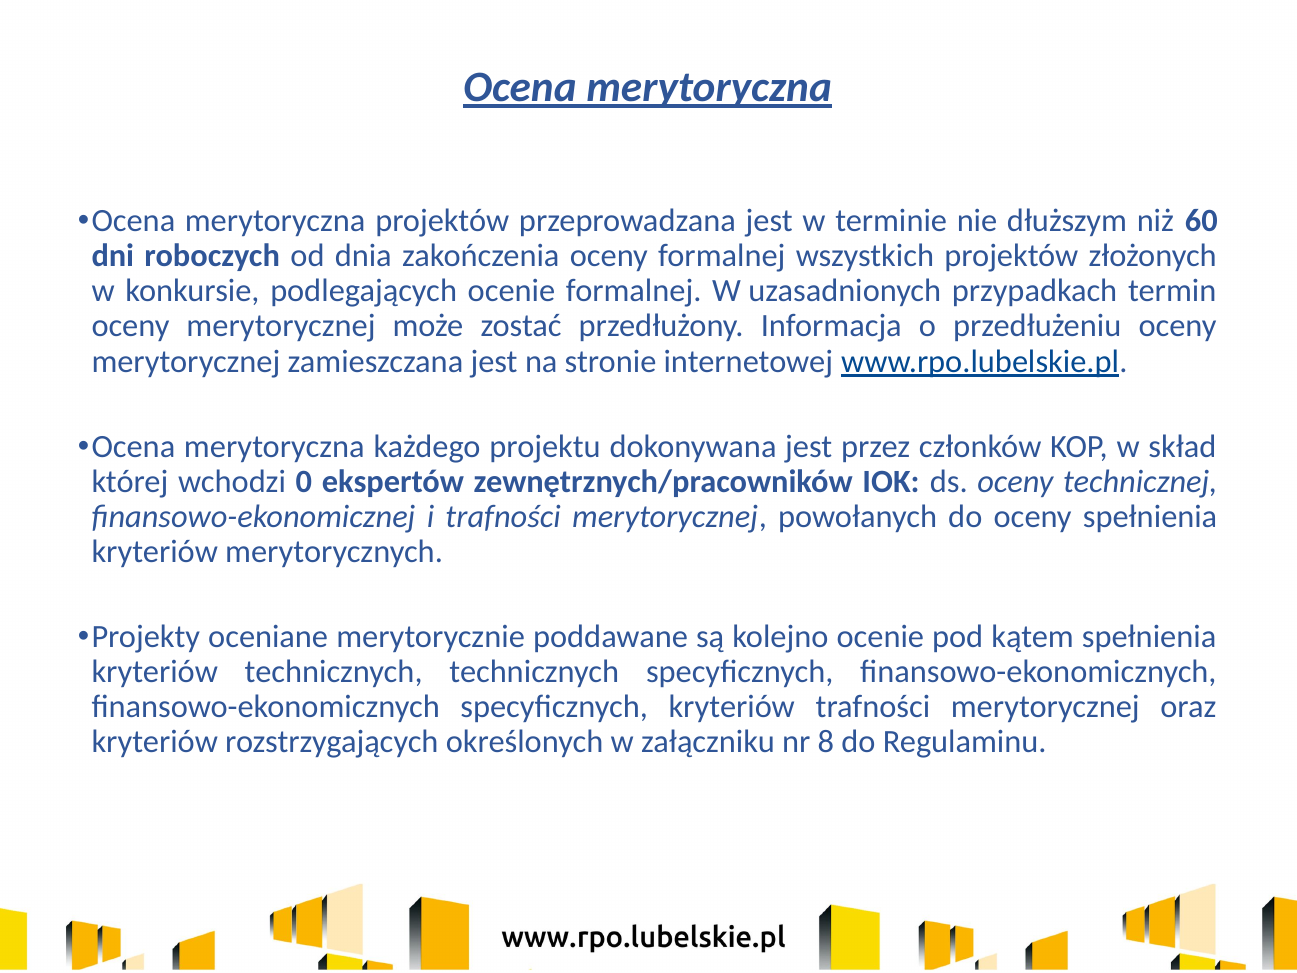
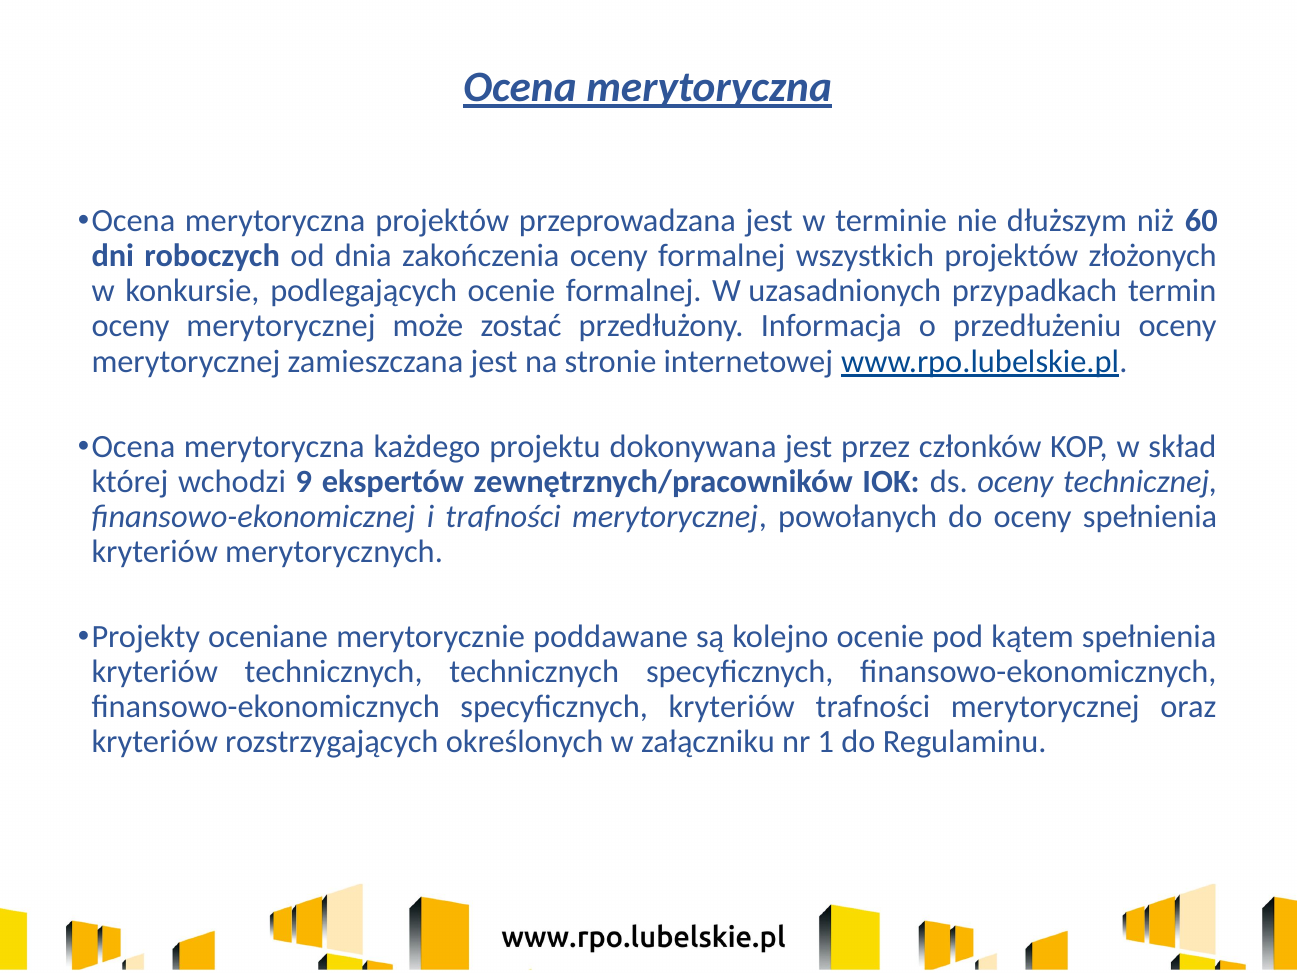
0: 0 -> 9
8: 8 -> 1
